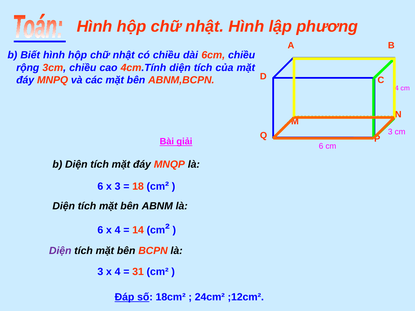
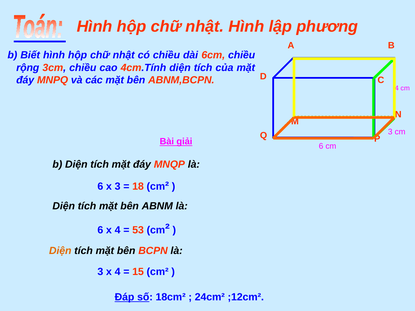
14: 14 -> 53
Diện at (60, 251) colour: purple -> orange
31: 31 -> 15
